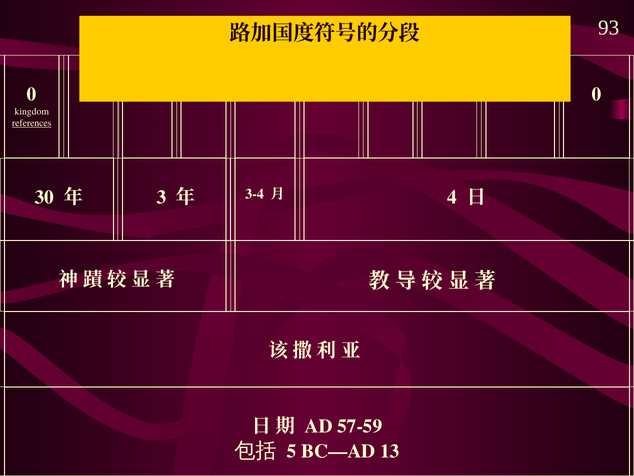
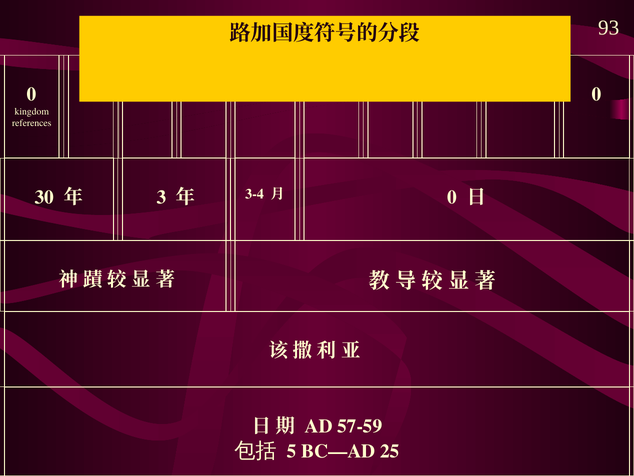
references underline: present -> none
4 at (452, 197): 4 -> 0
BC—AD 13: 13 -> 25
